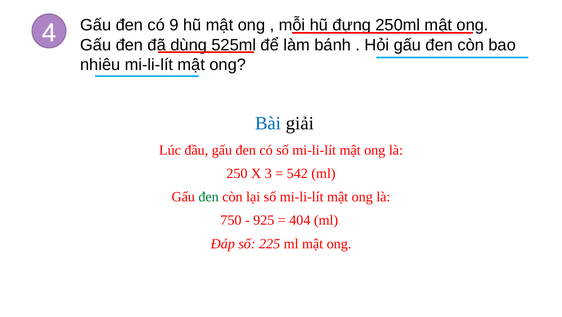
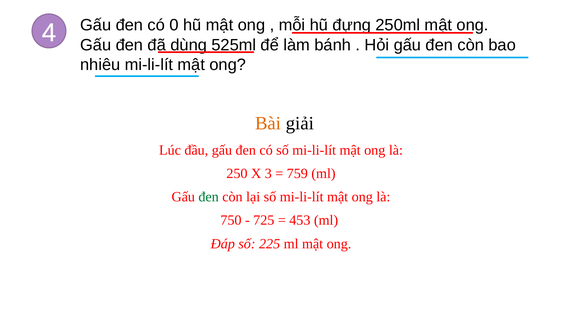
9: 9 -> 0
Bài colour: blue -> orange
542: 542 -> 759
925: 925 -> 725
404: 404 -> 453
